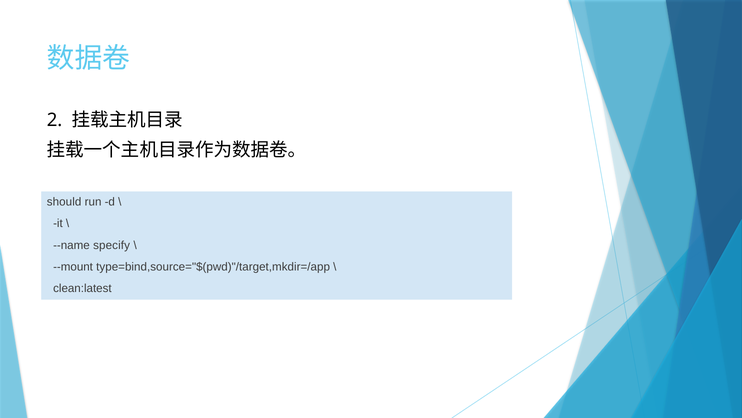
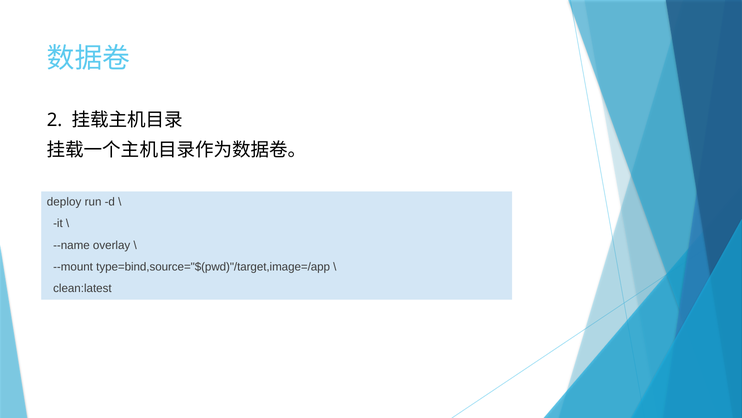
should: should -> deploy
specify: specify -> overlay
type=bind,source="$(pwd)"/target,mkdir=/app: type=bind,source="$(pwd)"/target,mkdir=/app -> type=bind,source="$(pwd)"/target,image=/app
